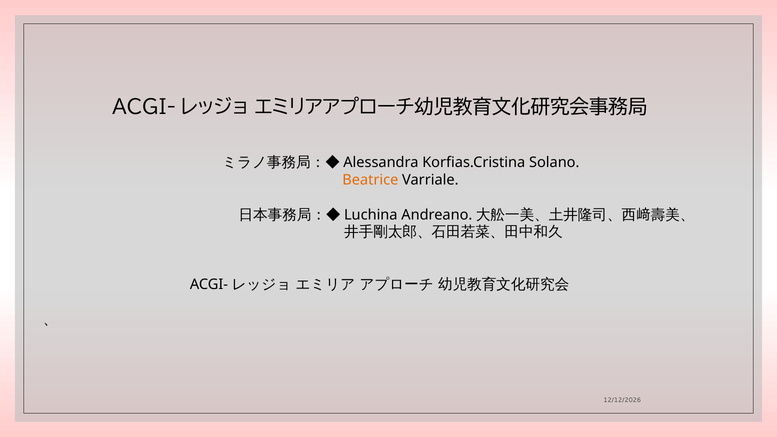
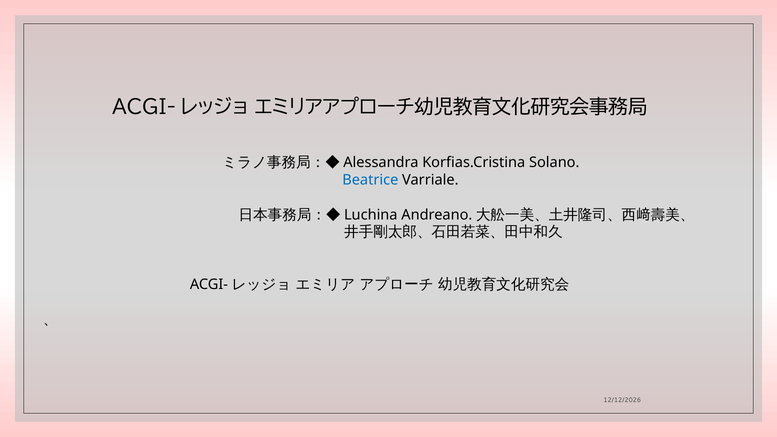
Beatrice colour: orange -> blue
